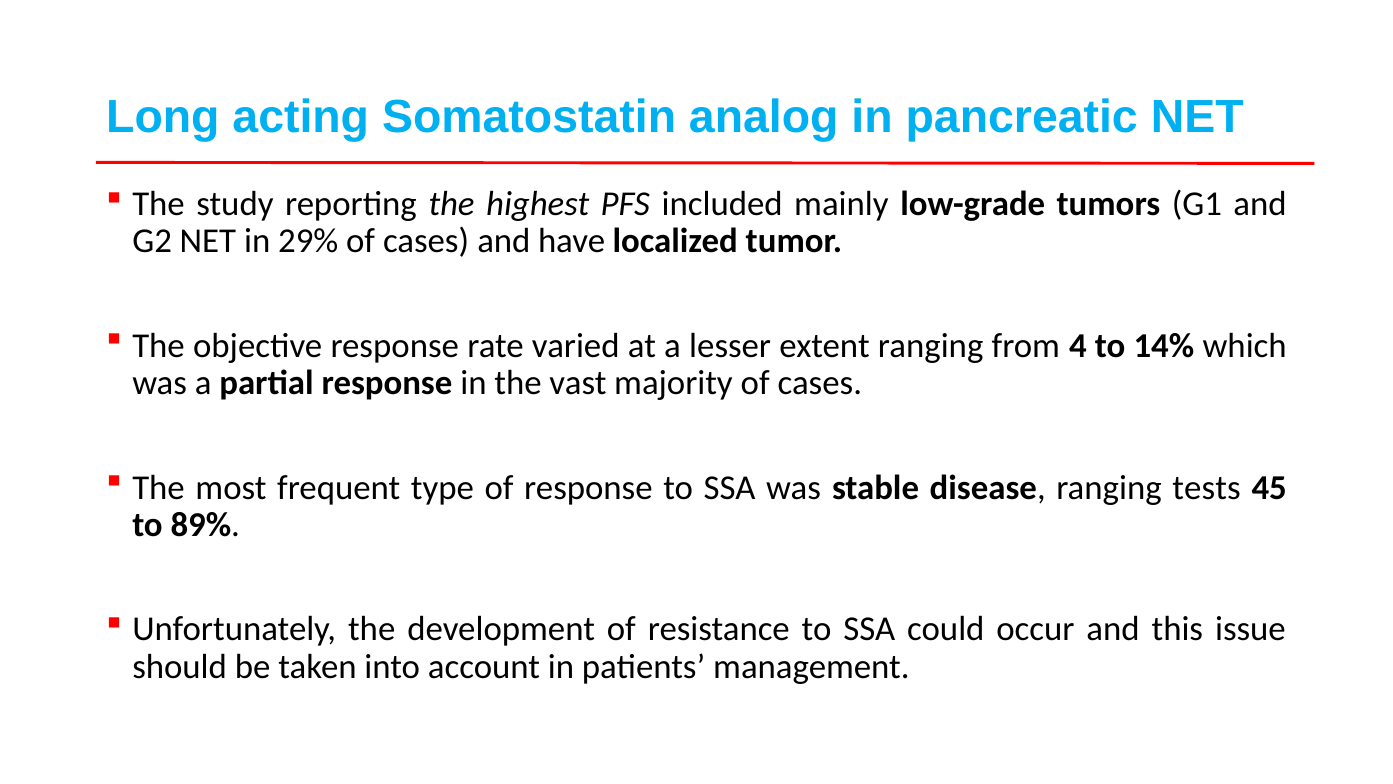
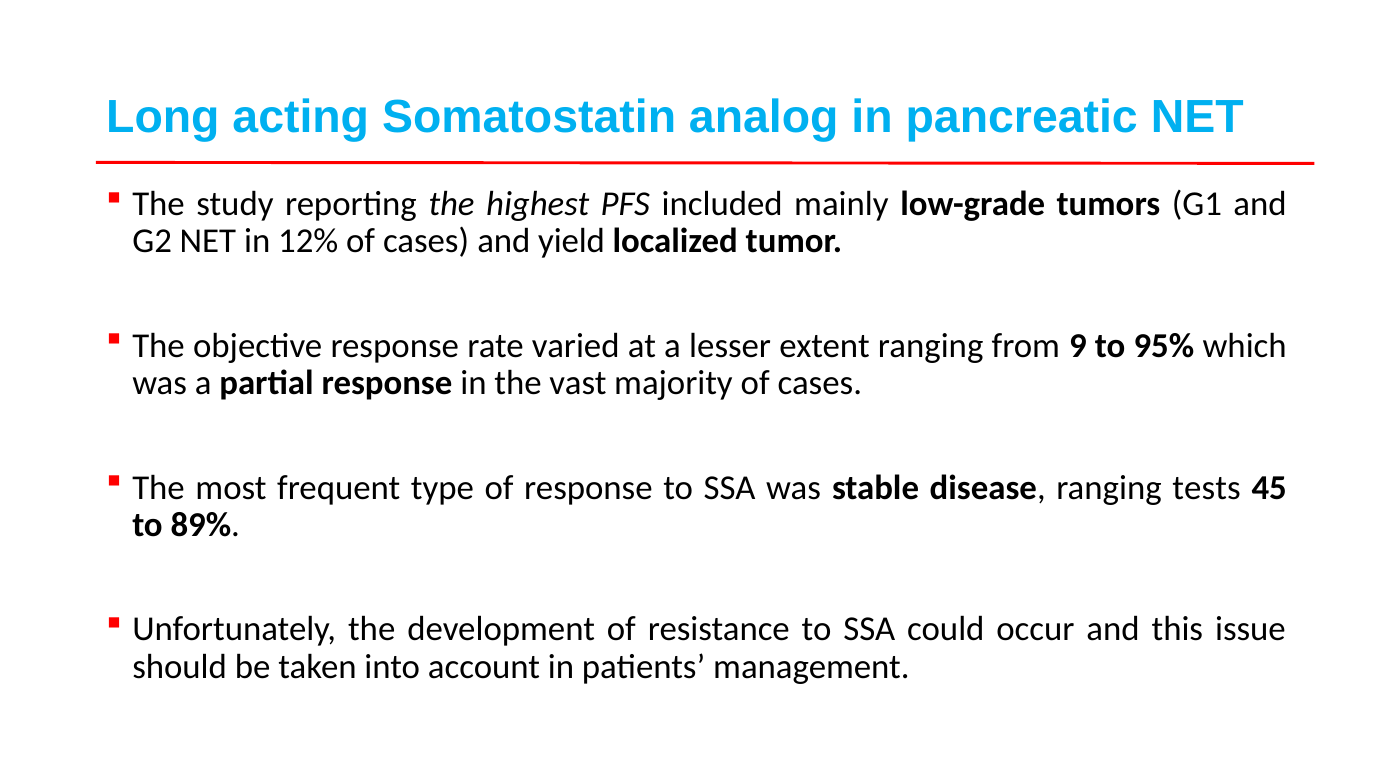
29%: 29% -> 12%
have: have -> yield
4: 4 -> 9
14%: 14% -> 95%
